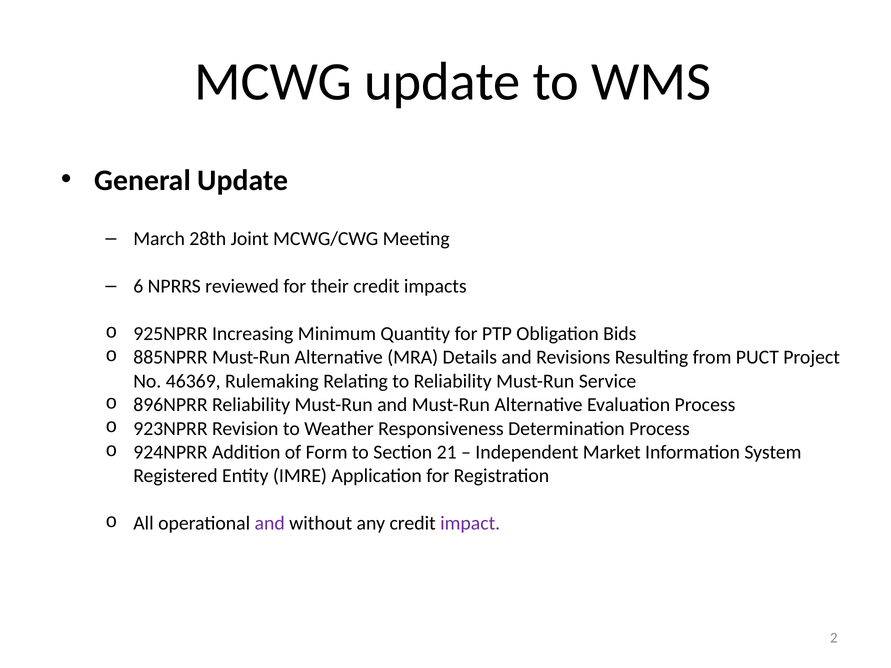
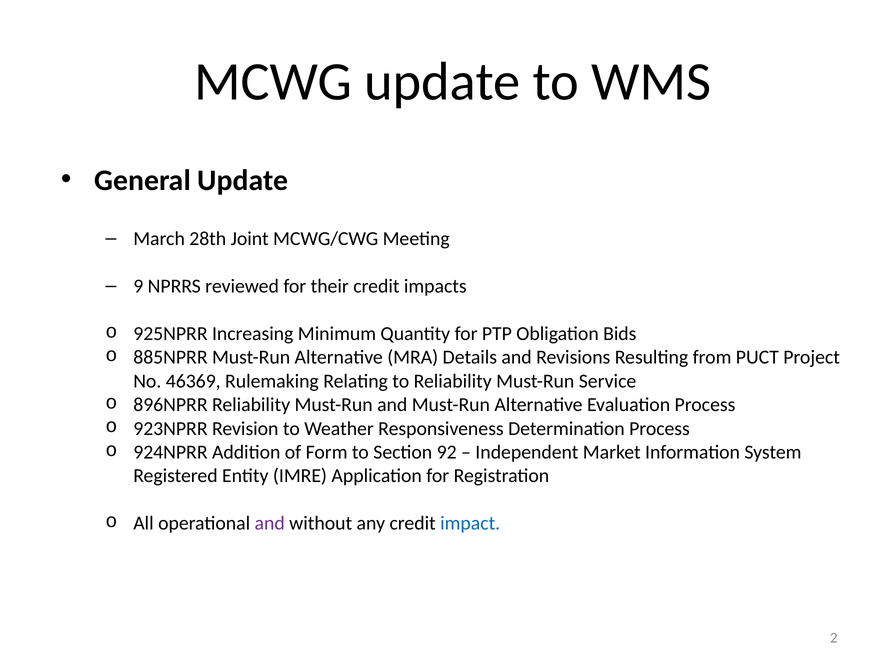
6: 6 -> 9
21: 21 -> 92
impact colour: purple -> blue
